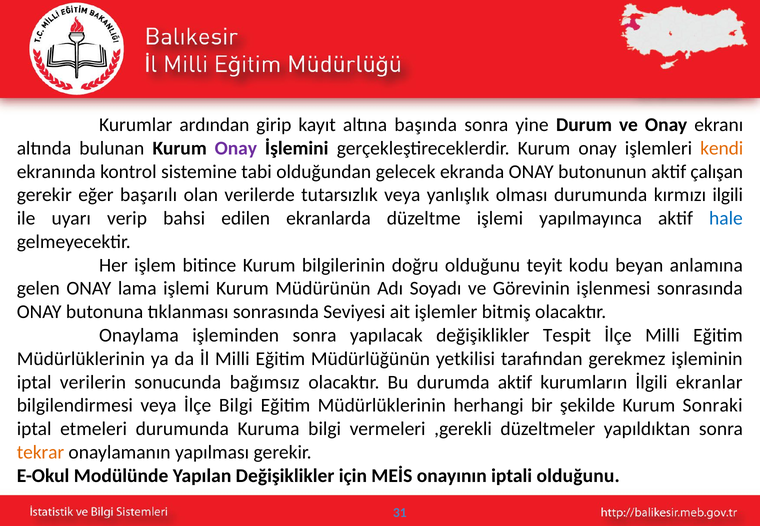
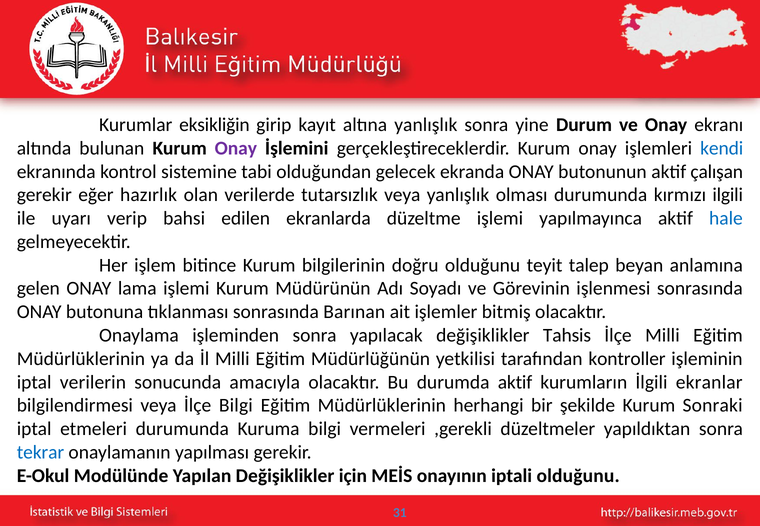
ardından: ardından -> eksikliğin
altına başında: başında -> yanlışlık
kendi colour: orange -> blue
başarılı: başarılı -> hazırlık
kodu: kodu -> talep
Seviyesi: Seviyesi -> Barınan
Tespit: Tespit -> Tahsis
gerekmez: gerekmez -> kontroller
bağımsız: bağımsız -> amacıyla
tekrar colour: orange -> blue
